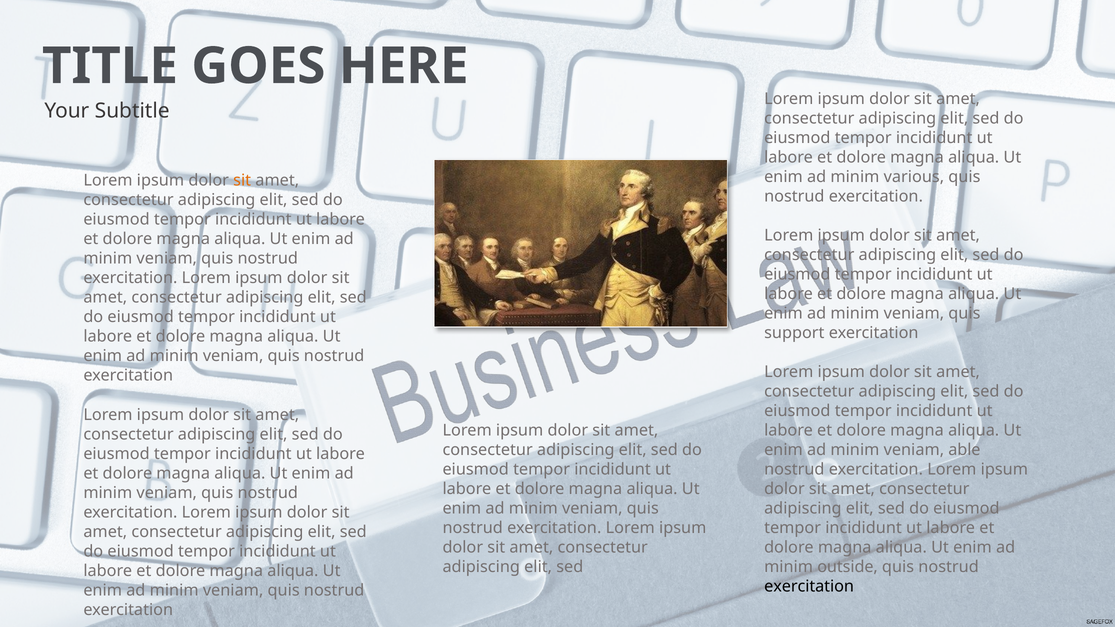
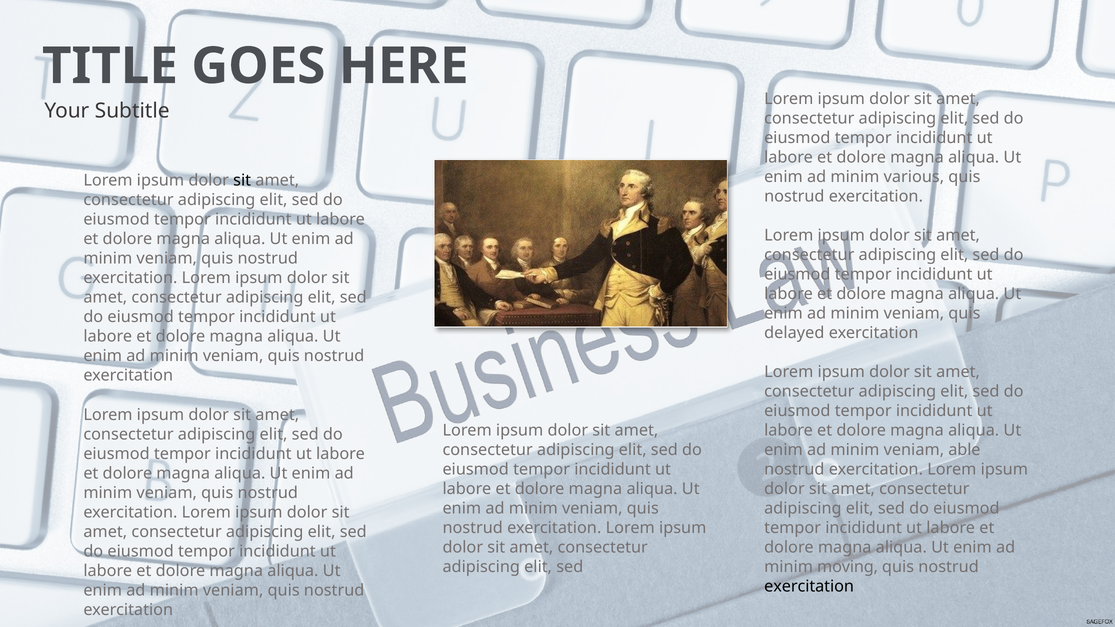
sit at (242, 180) colour: orange -> black
support: support -> delayed
outside: outside -> moving
